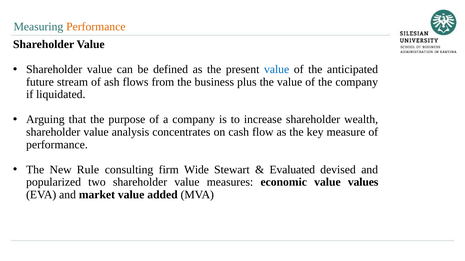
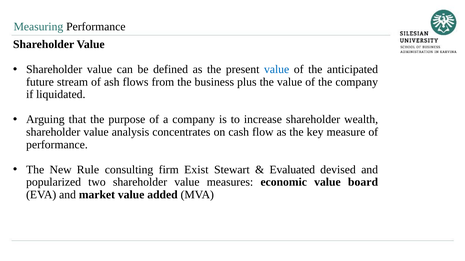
Performance at (96, 27) colour: orange -> black
Wide: Wide -> Exist
values: values -> board
